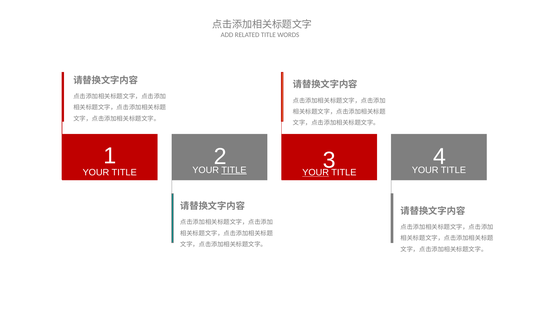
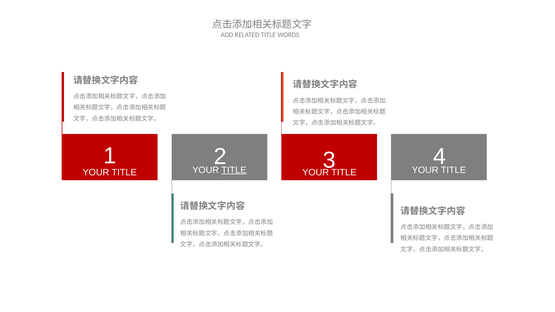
YOUR at (316, 173) underline: present -> none
